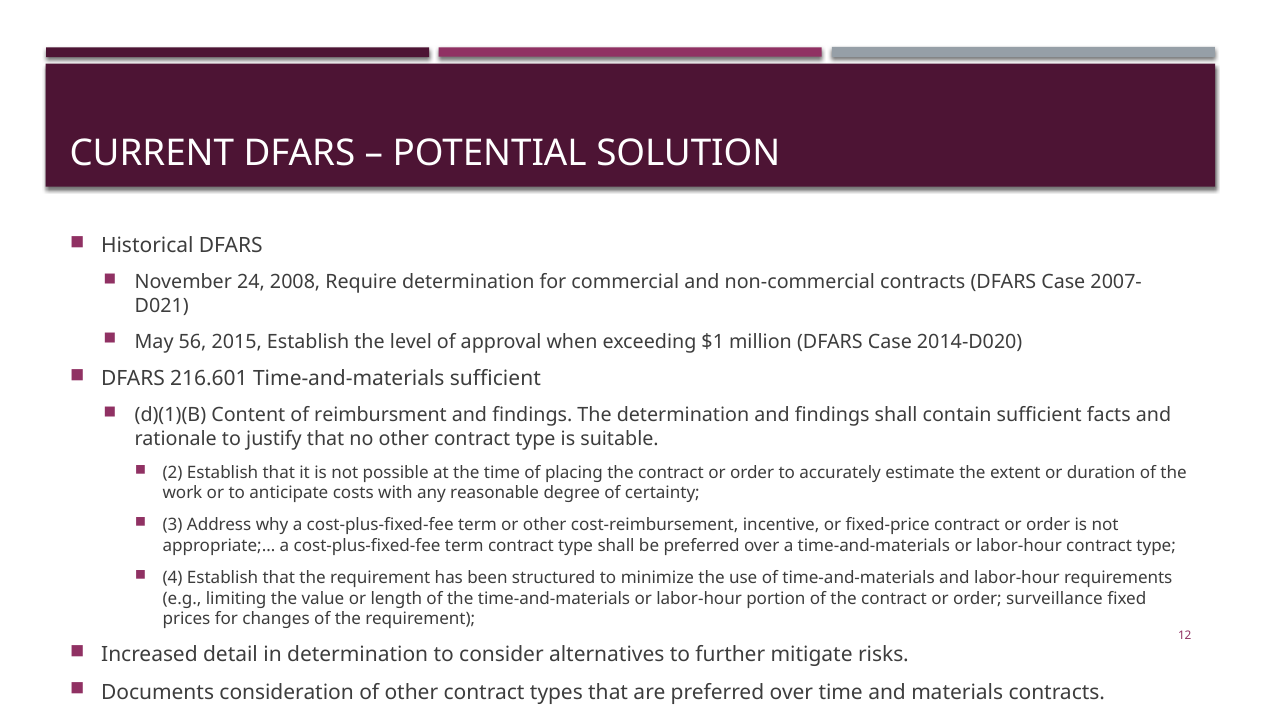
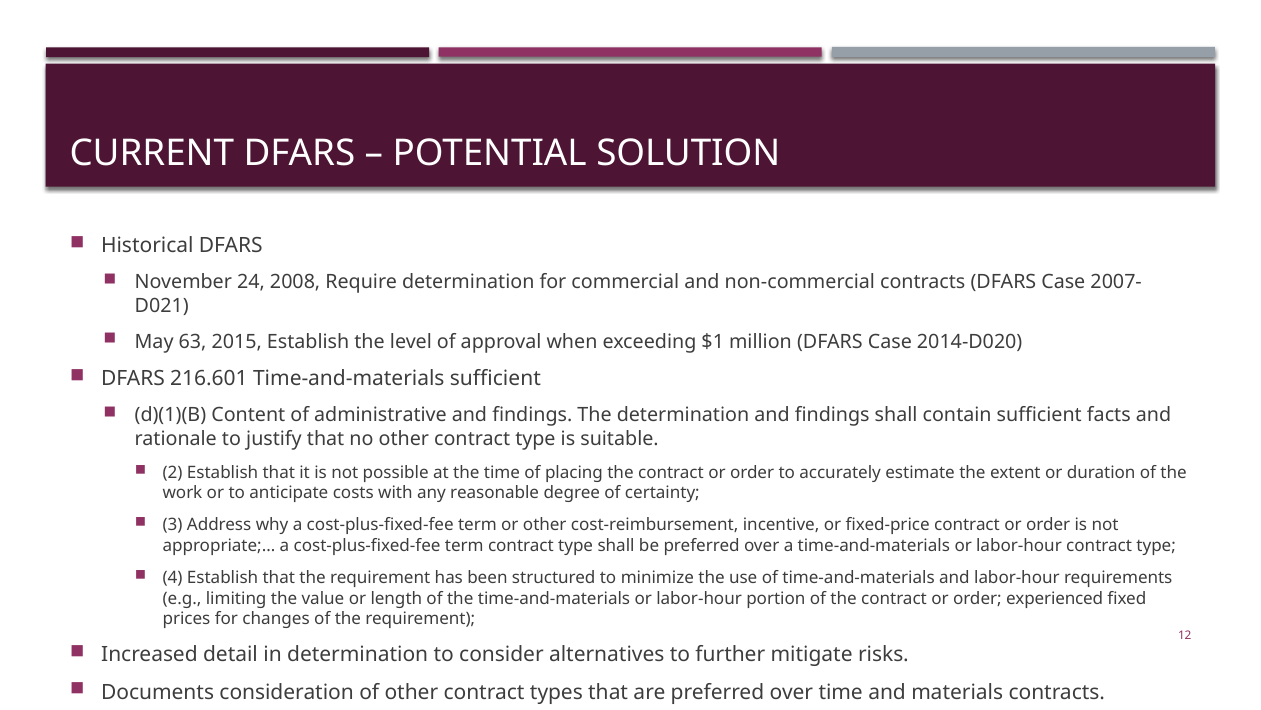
56: 56 -> 63
reimbursment: reimbursment -> administrative
surveillance: surveillance -> experienced
